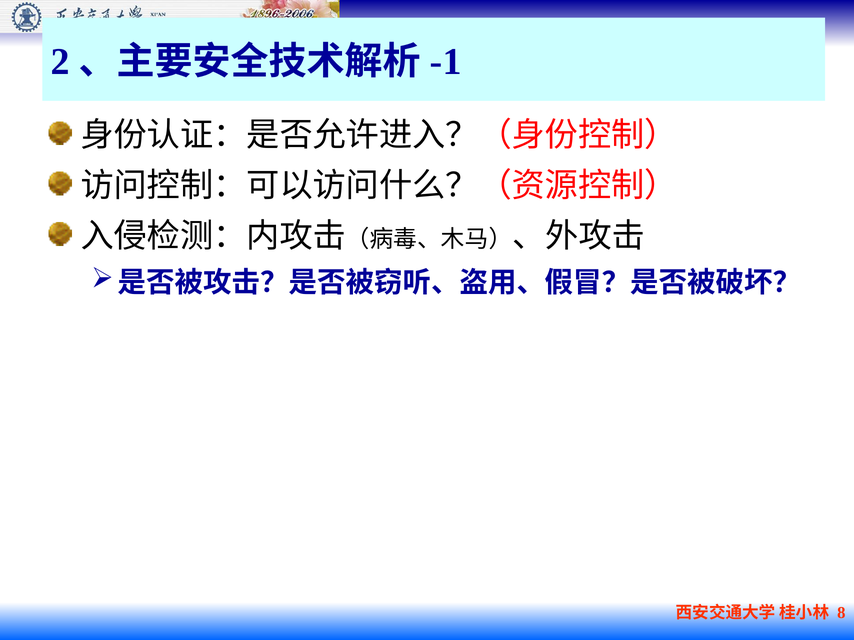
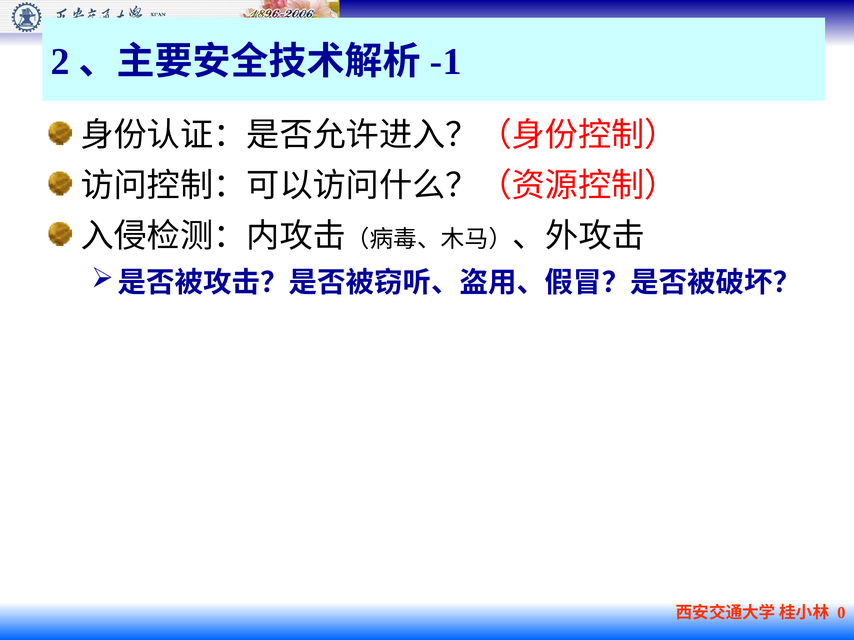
8: 8 -> 0
